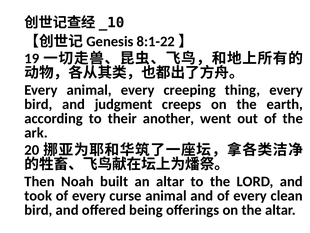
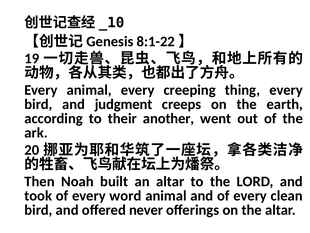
curse: curse -> word
being: being -> never
